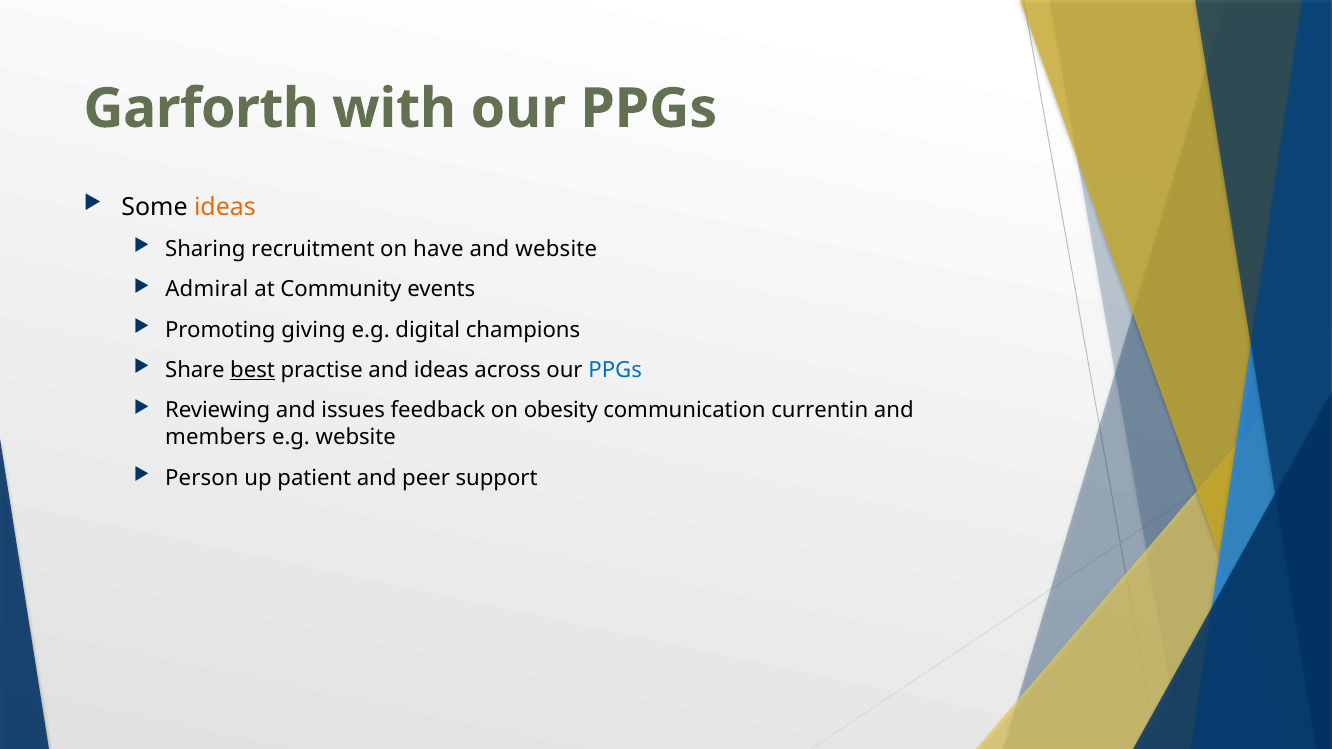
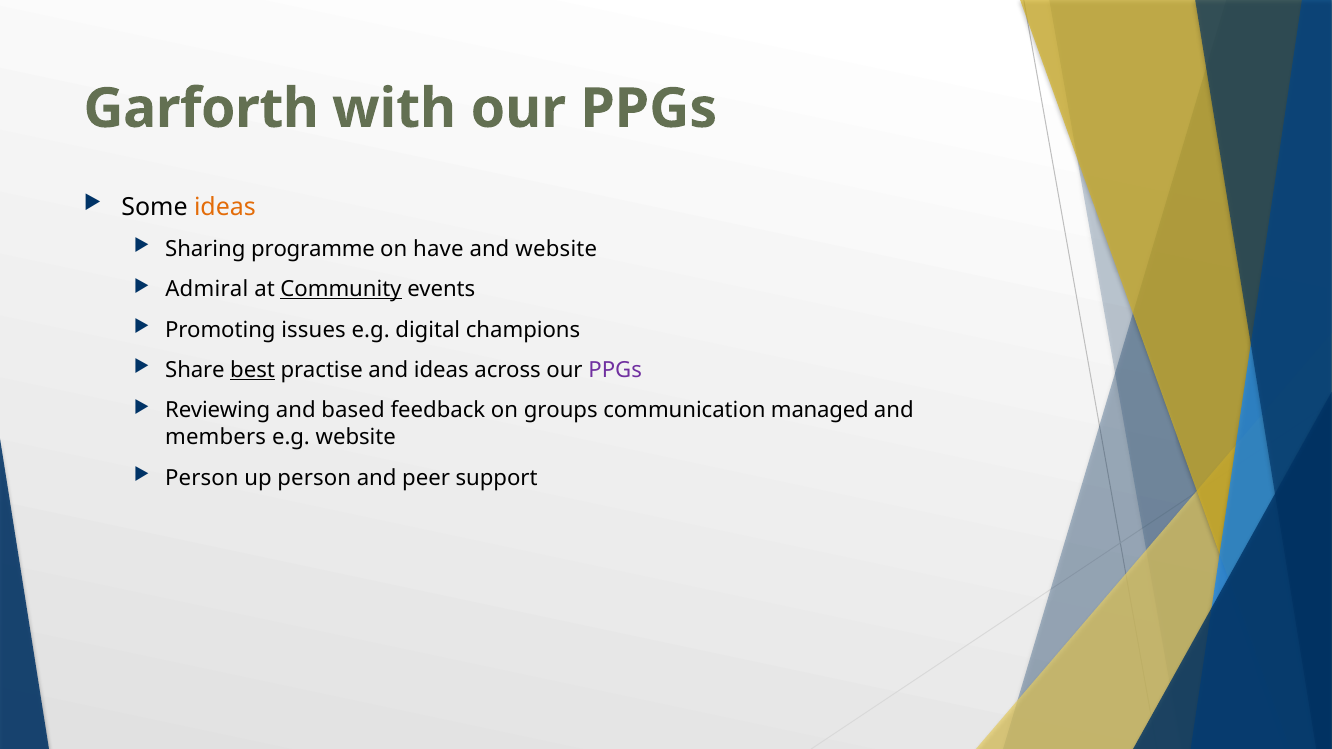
recruitment: recruitment -> programme
Community underline: none -> present
giving: giving -> issues
PPGs at (615, 370) colour: blue -> purple
issues: issues -> based
obesity: obesity -> groups
currentin: currentin -> managed
up patient: patient -> person
